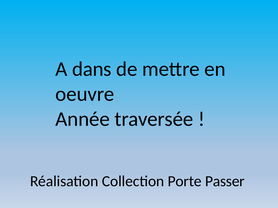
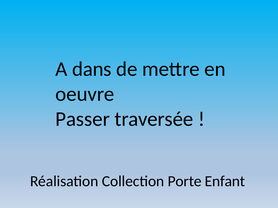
Année: Année -> Passer
Passer: Passer -> Enfant
